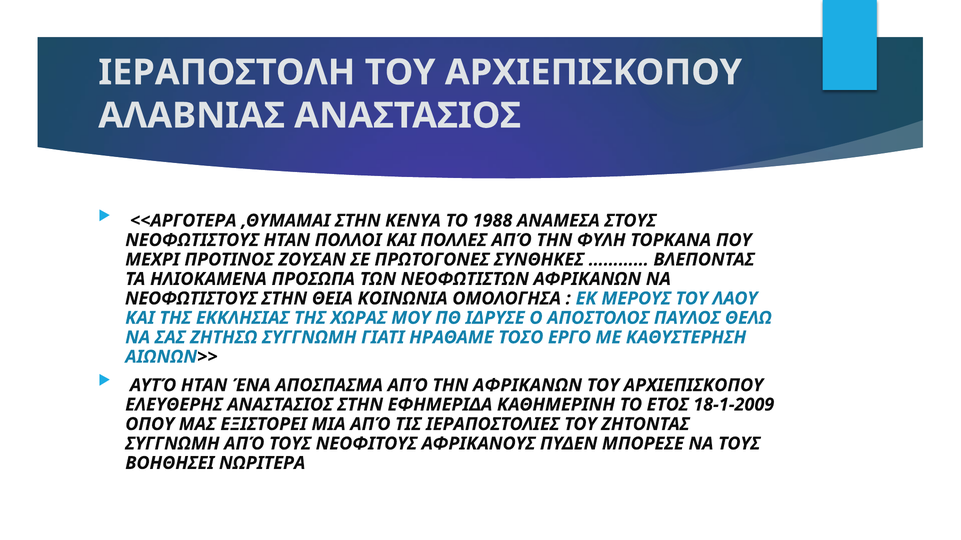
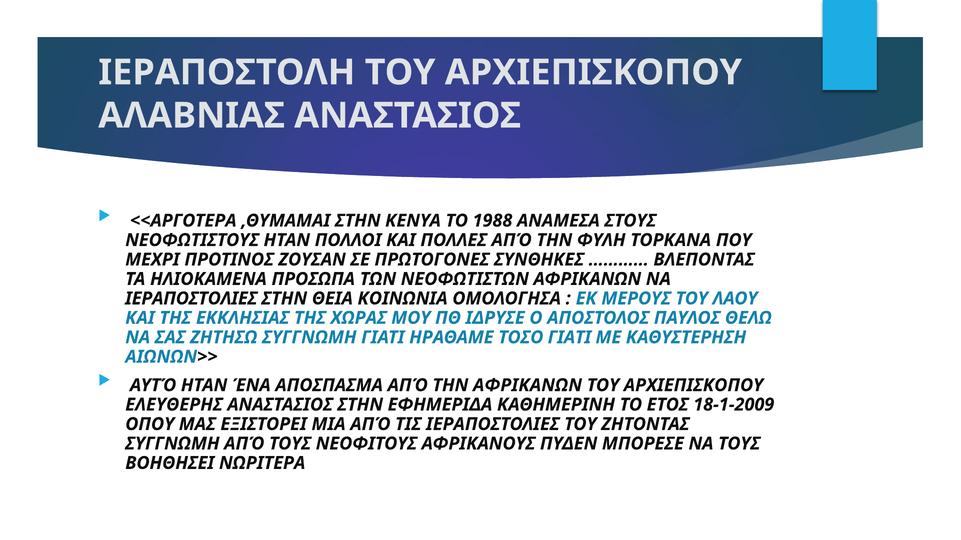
ΝΕΟΦΩΤΙΣΤΟΥΣ at (191, 299): ΝΕΟΦΩΤΙΣΤΟΥΣ -> ΙΕΡΑΠΟΣΤΟΛΙΕΣ
ΤΟΣΟ ΕΡΓΟ: ΕΡΓΟ -> ΓΙΑΤΙ
